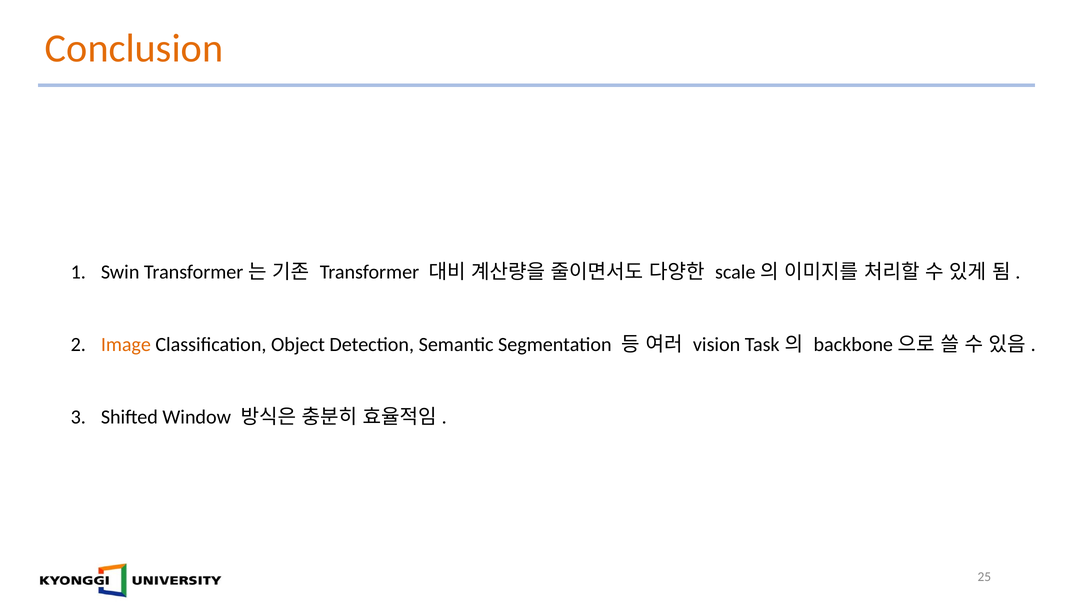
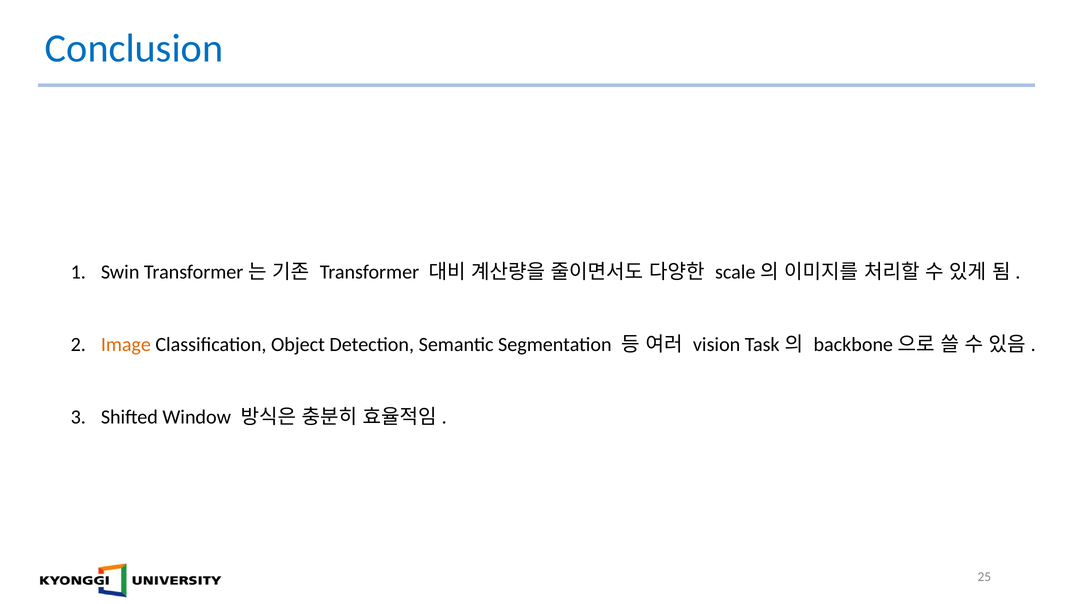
Conclusion colour: orange -> blue
